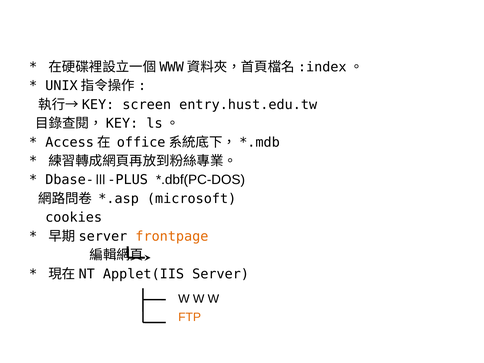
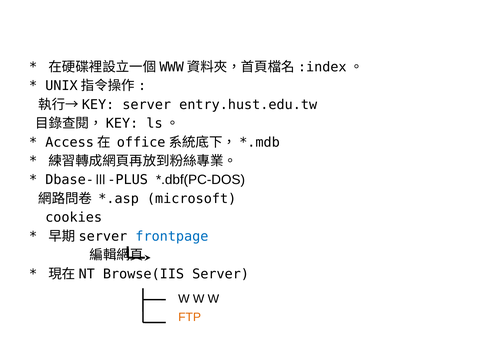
screen at (147, 105): screen -> server
frontpage colour: orange -> blue
Applet(IIS: Applet(IIS -> Browse(IIS
